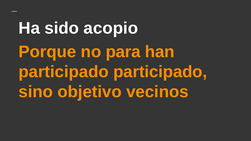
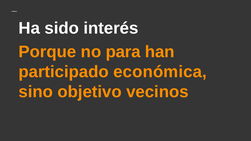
acopio: acopio -> interés
participado participado: participado -> económica
